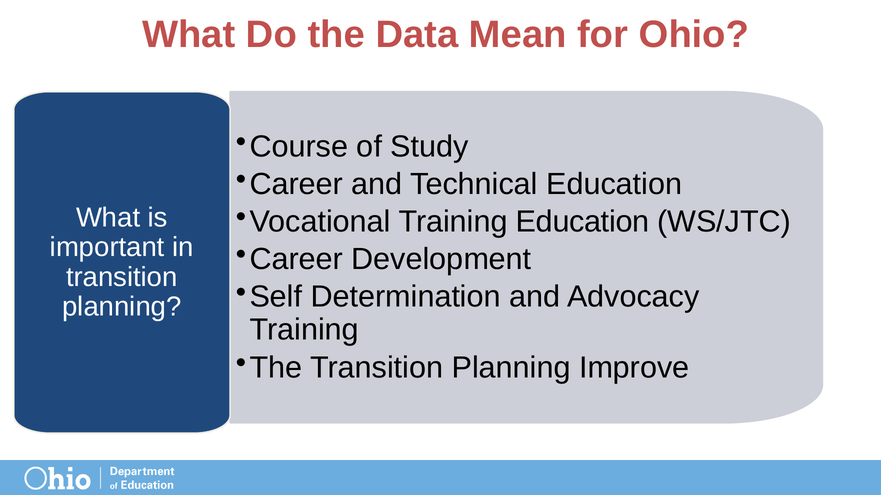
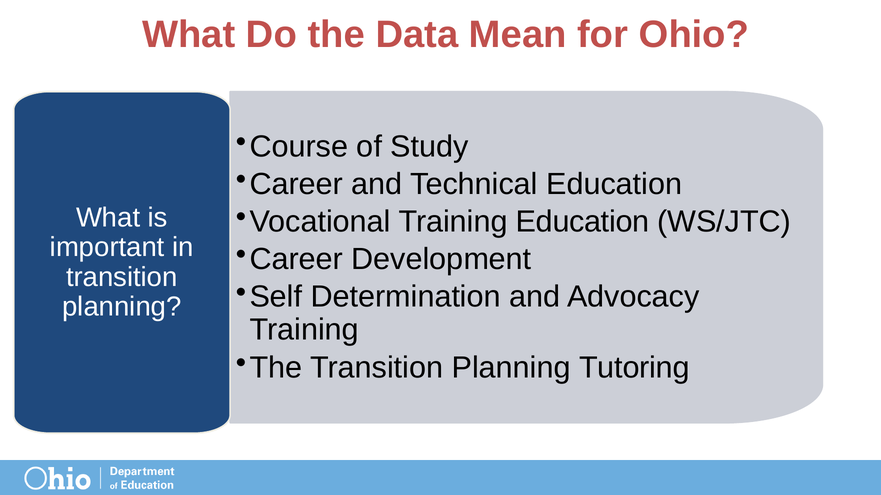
Improve: Improve -> Tutoring
